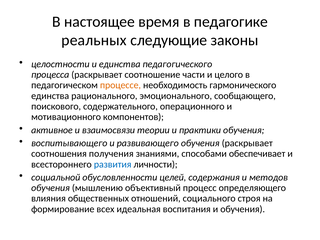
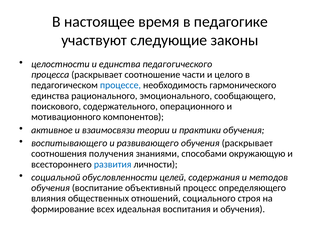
реальных: реальных -> участвуют
процессе colour: orange -> blue
обеспечивает: обеспечивает -> окружающую
мышлению: мышлению -> воспитание
